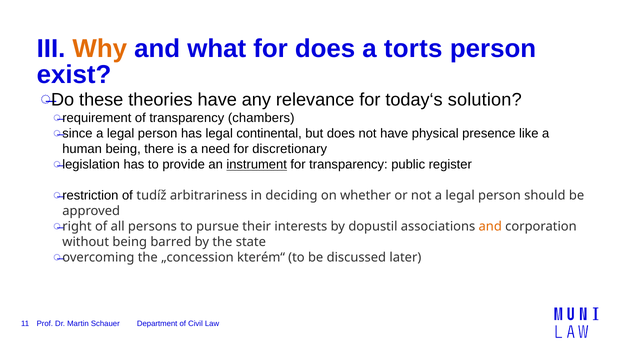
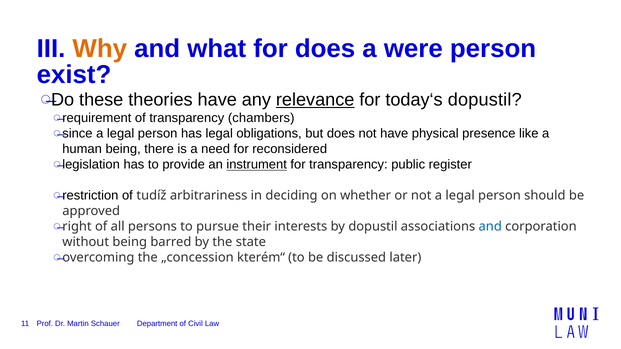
torts: torts -> were
relevance underline: none -> present
today‘s solution: solution -> dopustil
continental: continental -> obligations
discretionary: discretionary -> reconsidered
and at (490, 227) colour: orange -> blue
